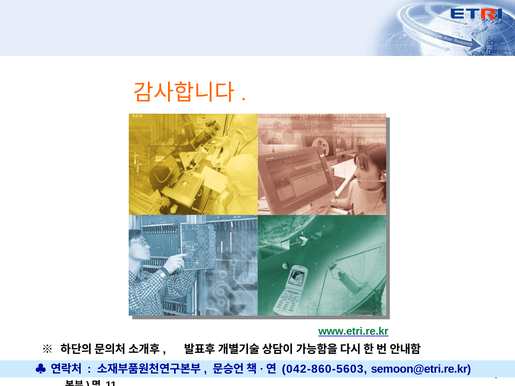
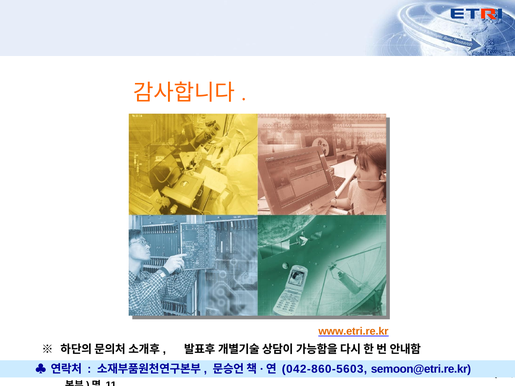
www.etri.re.kr colour: green -> orange
